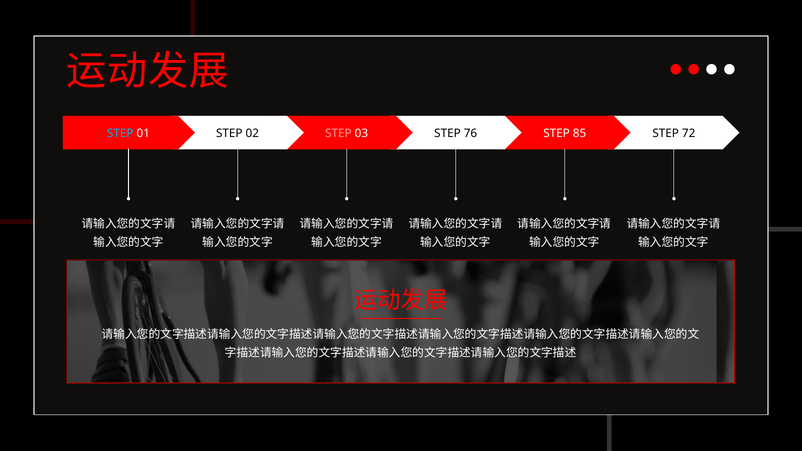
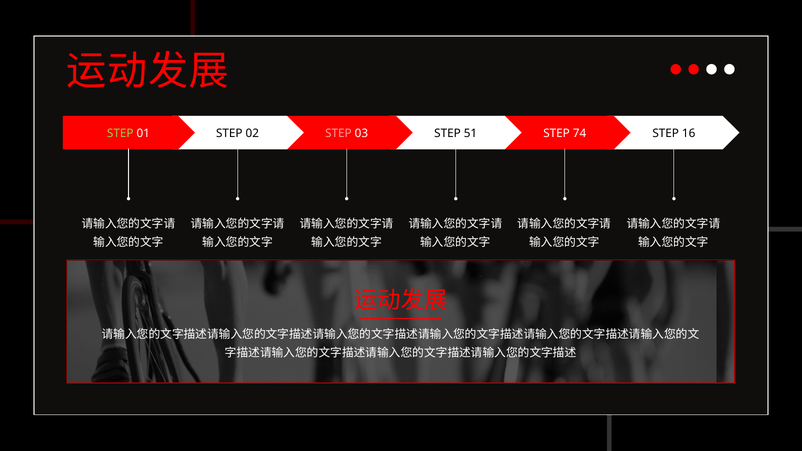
STEP at (120, 133) colour: light blue -> light green
76: 76 -> 51
85: 85 -> 74
72: 72 -> 16
